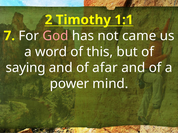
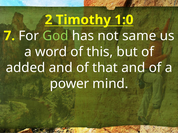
1:1: 1:1 -> 1:0
God colour: pink -> light green
came: came -> same
saying: saying -> added
afar: afar -> that
